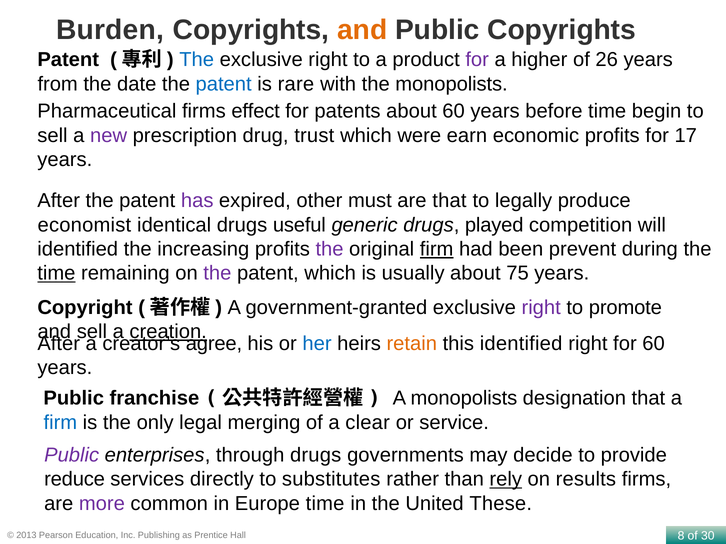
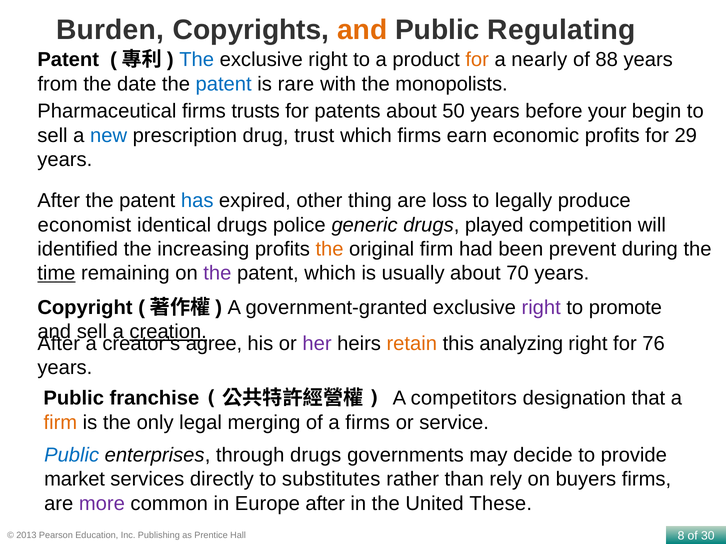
Public Copyrights: Copyrights -> Regulating
for at (477, 60) colour: purple -> orange
higher: higher -> nearly
26: 26 -> 88
effect: effect -> trusts
about 60: 60 -> 50
before time: time -> your
new colour: purple -> blue
which were: were -> firms
17: 17 -> 29
has colour: purple -> blue
must: must -> thing
are that: that -> loss
useful: useful -> police
the at (330, 249) colour: purple -> orange
firm at (437, 249) underline: present -> none
75: 75 -> 70
her colour: blue -> purple
this identified: identified -> analyzing
for 60: 60 -> 76
A monopolists: monopolists -> competitors
firm at (60, 423) colour: blue -> orange
a clear: clear -> firms
Public at (72, 455) colour: purple -> blue
reduce: reduce -> market
rely underline: present -> none
results: results -> buyers
Europe time: time -> after
